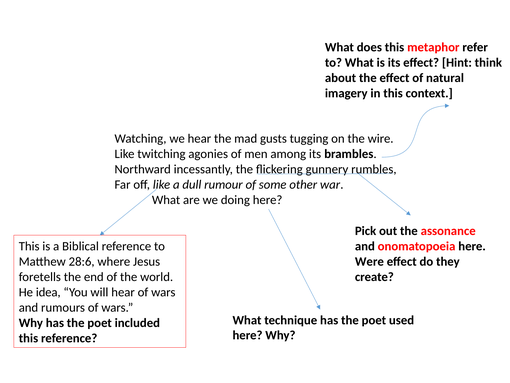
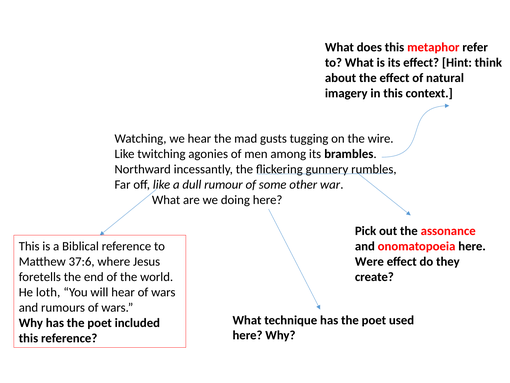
28:6: 28:6 -> 37:6
idea: idea -> loth
